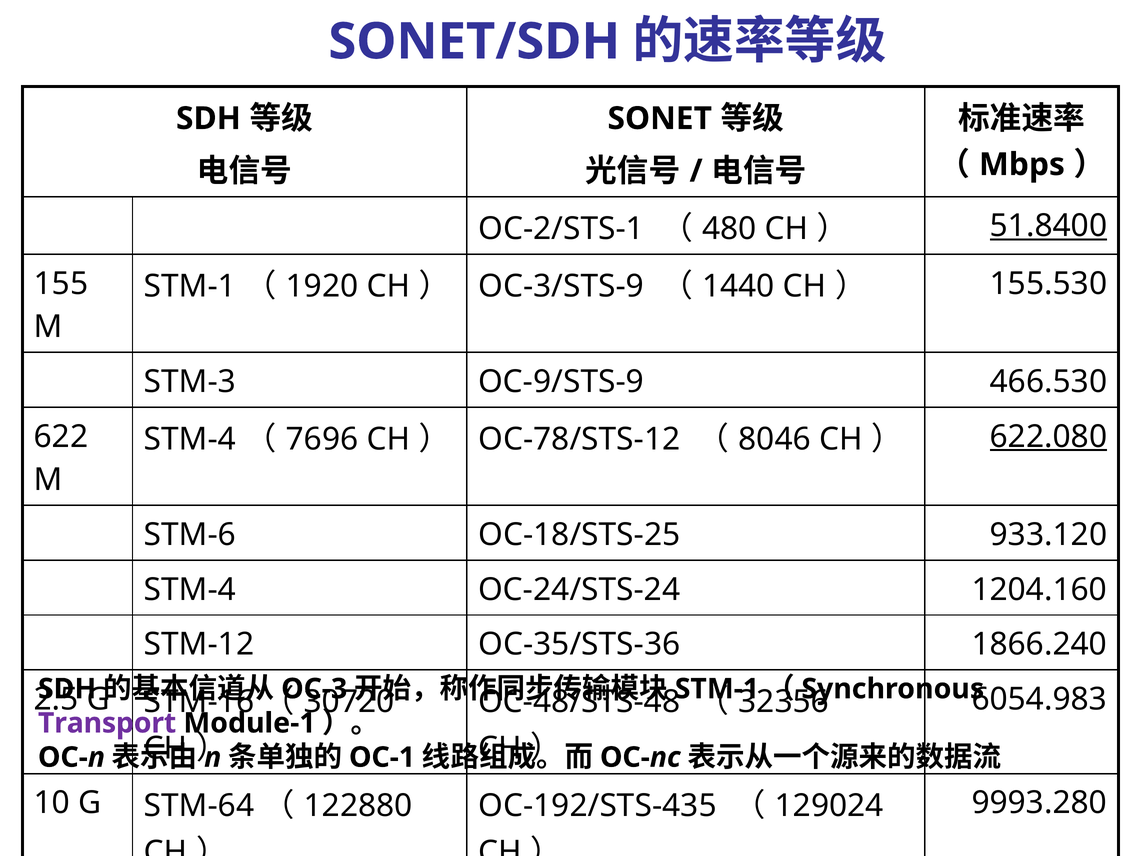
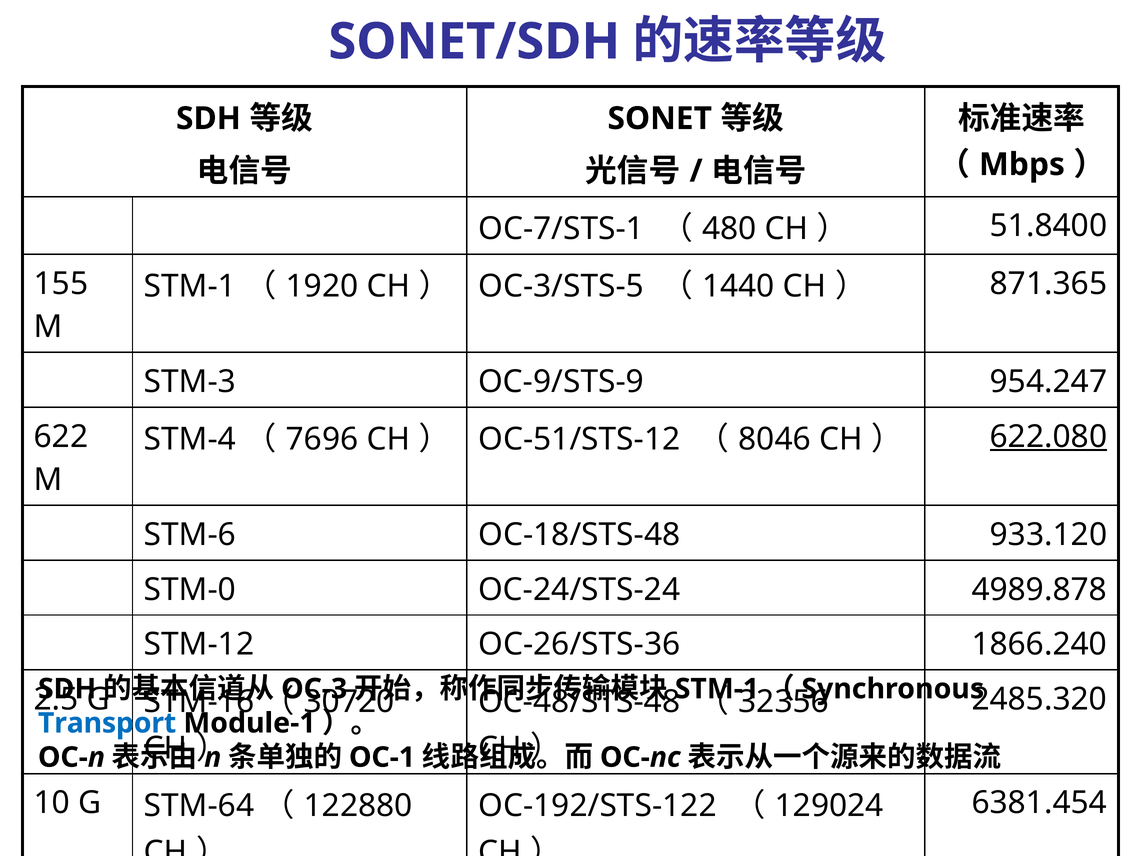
OC-2/STS-1: OC-2/STS-1 -> OC-7/STS-1
51.8400 underline: present -> none
OC-3/STS-9: OC-3/STS-9 -> OC-3/STS-5
155.530: 155.530 -> 871.365
466.530: 466.530 -> 954.247
OC-78/STS-12: OC-78/STS-12 -> OC-51/STS-12
OC-18/STS-25: OC-18/STS-25 -> OC-18/STS-48
STM-4 at (190, 589): STM-4 -> STM-0
1204.160: 1204.160 -> 4989.878
OC-35/STS-36: OC-35/STS-36 -> OC-26/STS-36
6054.983: 6054.983 -> 2485.320
Transport colour: purple -> blue
9993.280: 9993.280 -> 6381.454
OC-192/STS-435: OC-192/STS-435 -> OC-192/STS-122
